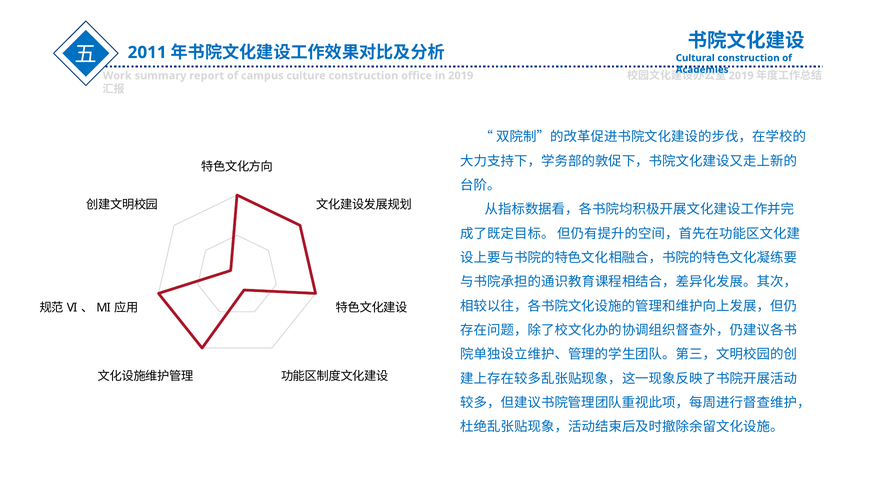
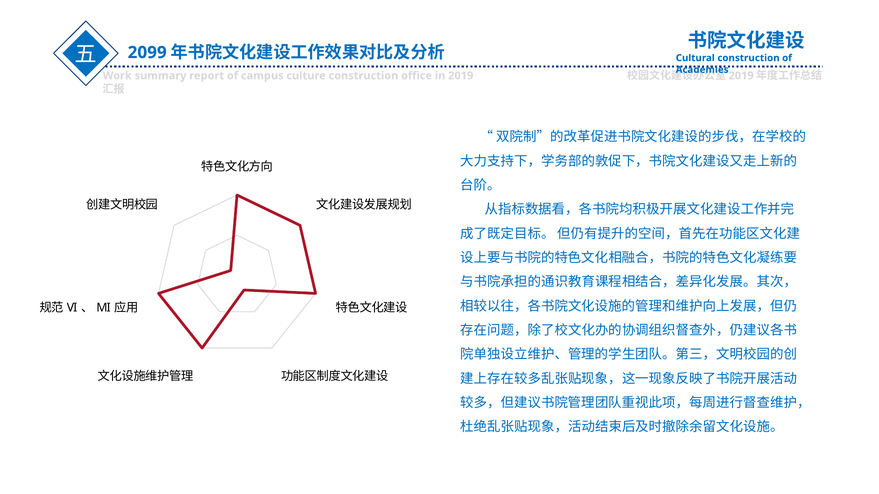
2011: 2011 -> 2099
